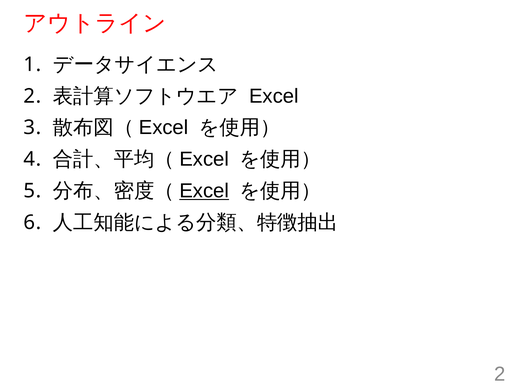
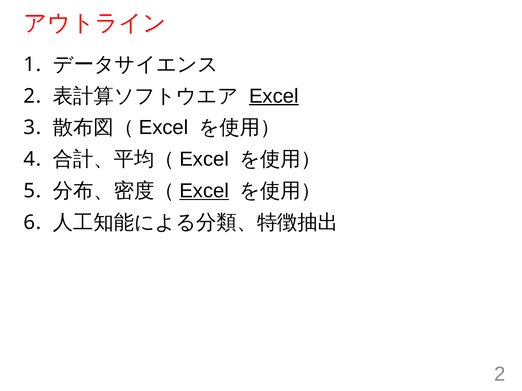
Excel at (274, 96) underline: none -> present
